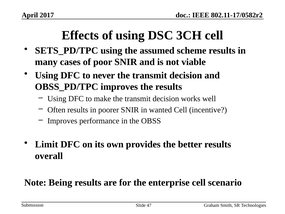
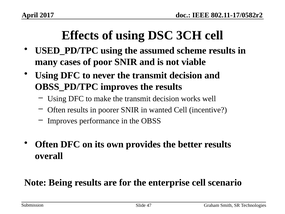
SETS_PD/TPC: SETS_PD/TPC -> USED_PD/TPC
Limit at (47, 144): Limit -> Often
